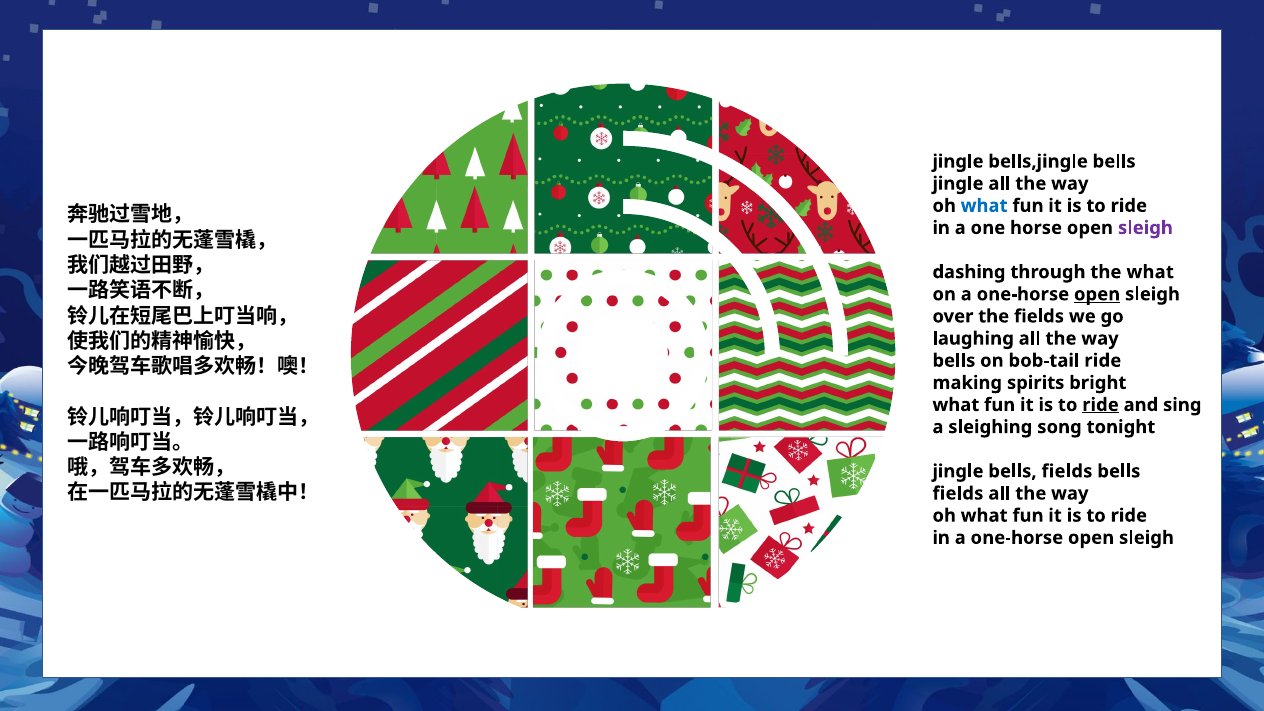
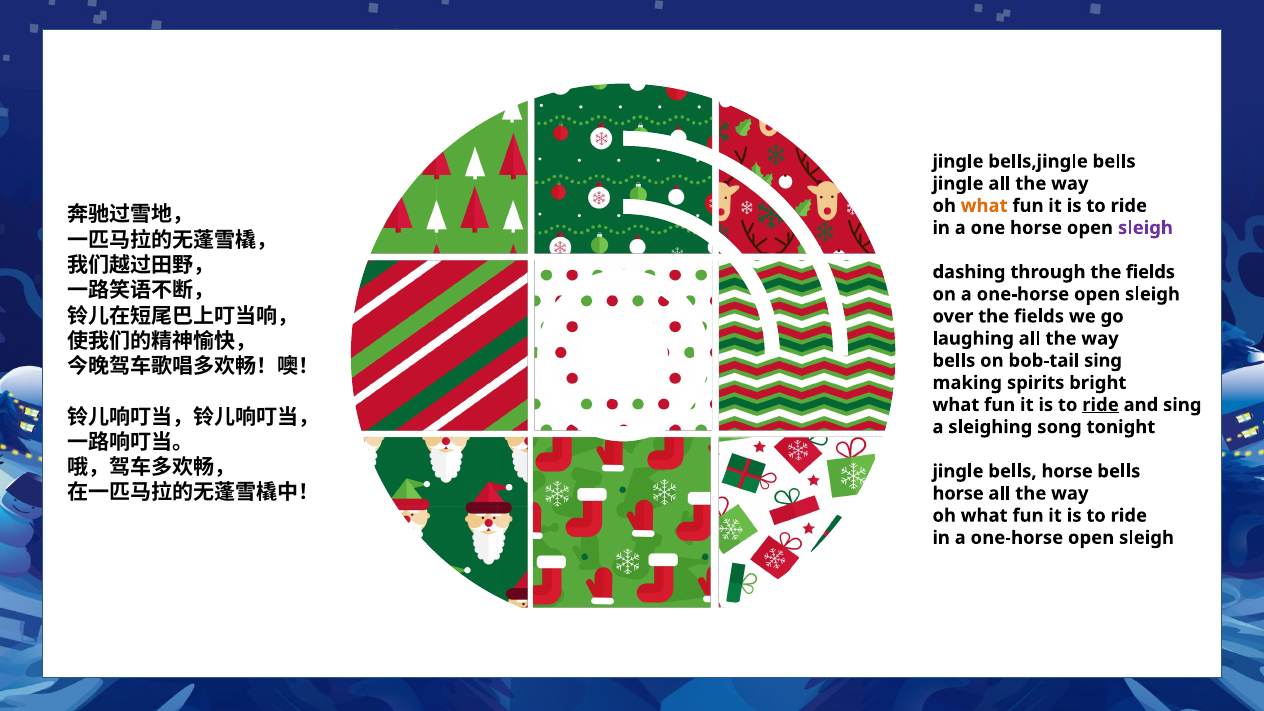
what at (984, 206) colour: blue -> orange
through the what: what -> fields
open at (1097, 294) underline: present -> none
bob-tail ride: ride -> sing
jingle bells fields: fields -> horse
fields at (958, 493): fields -> horse
